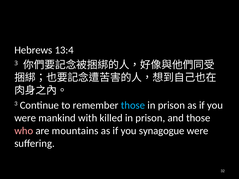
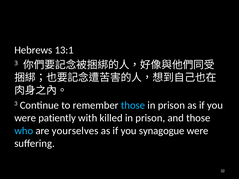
13:4: 13:4 -> 13:1
mankind: mankind -> patiently
who colour: pink -> light blue
mountains: mountains -> yourselves
